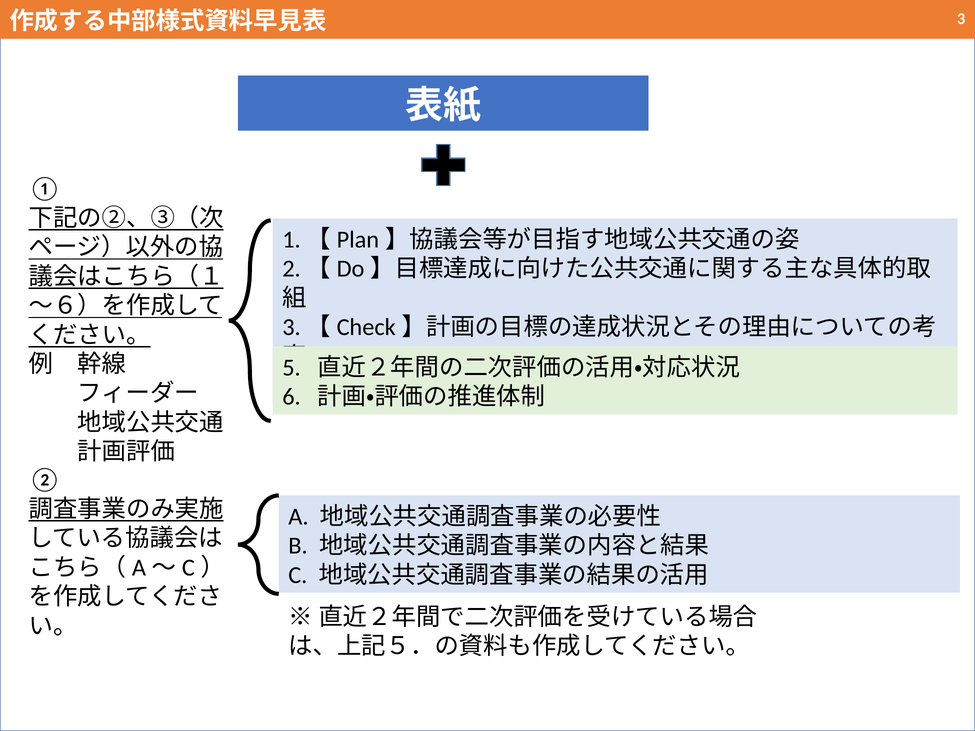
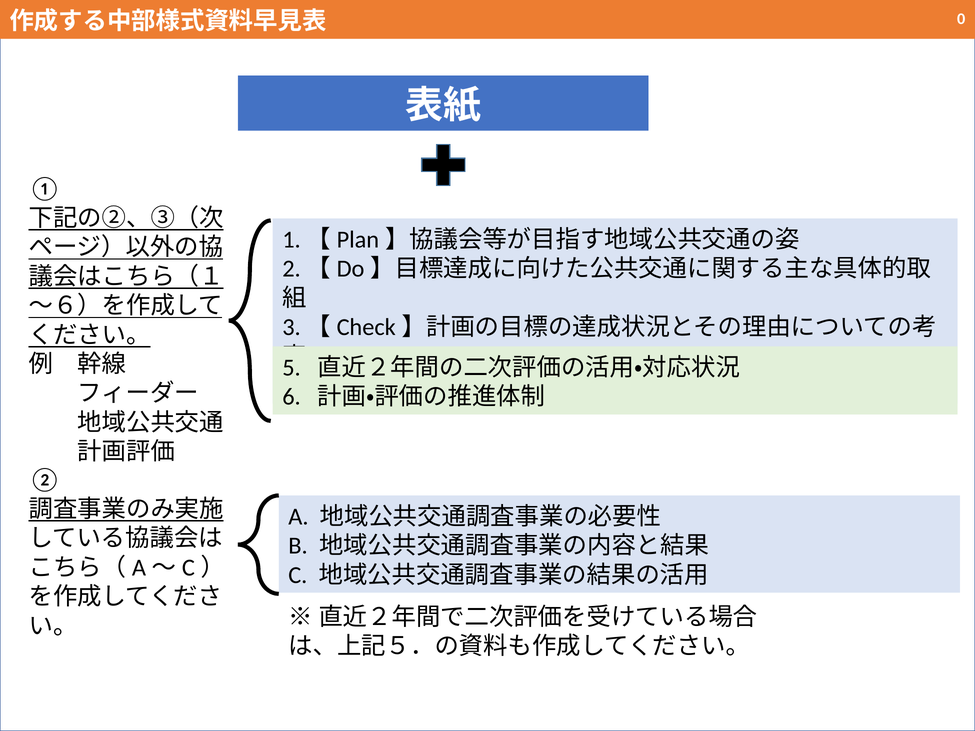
3: 3 -> 0
